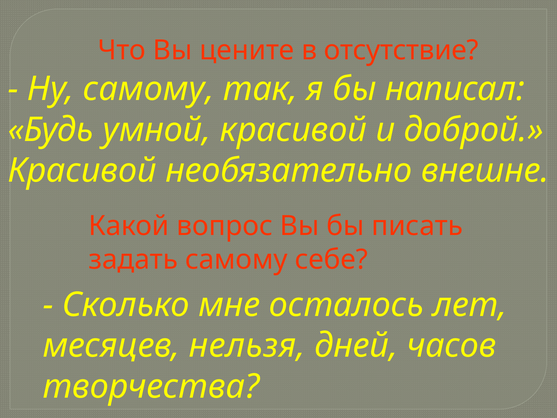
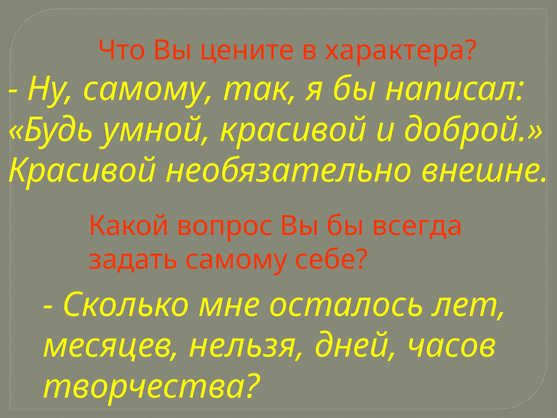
отсутствие: отсутствие -> характера
писать: писать -> всегда
